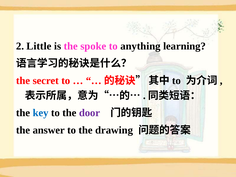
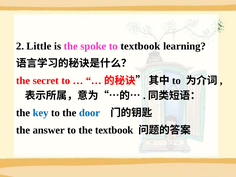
to anything: anything -> textbook
door colour: purple -> blue
the drawing: drawing -> textbook
